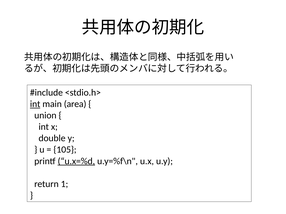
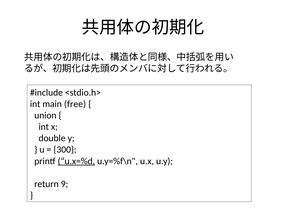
int at (35, 104) underline: present -> none
area: area -> free
105: 105 -> 300
1: 1 -> 9
